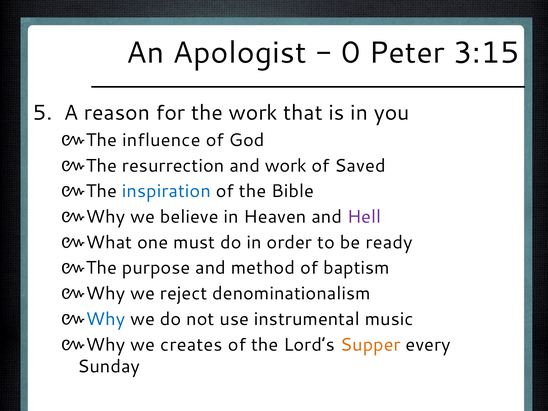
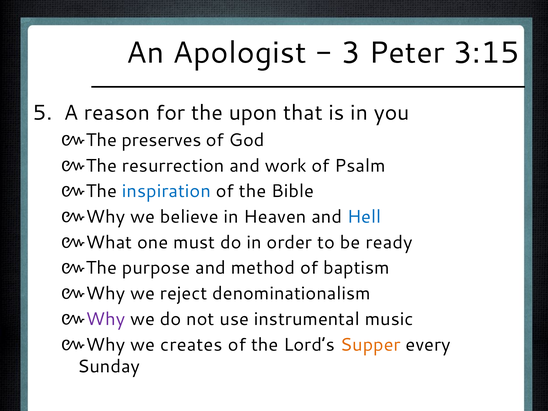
0: 0 -> 3
the work: work -> upon
influence: influence -> preserves
Saved: Saved -> Psalm
Hell colour: purple -> blue
Why at (105, 319) colour: blue -> purple
